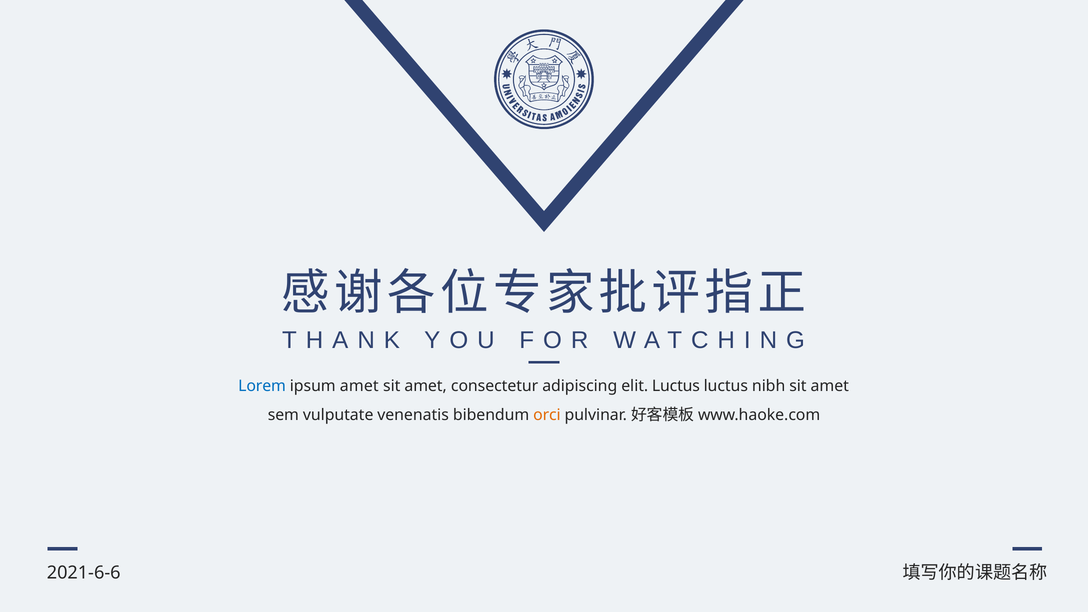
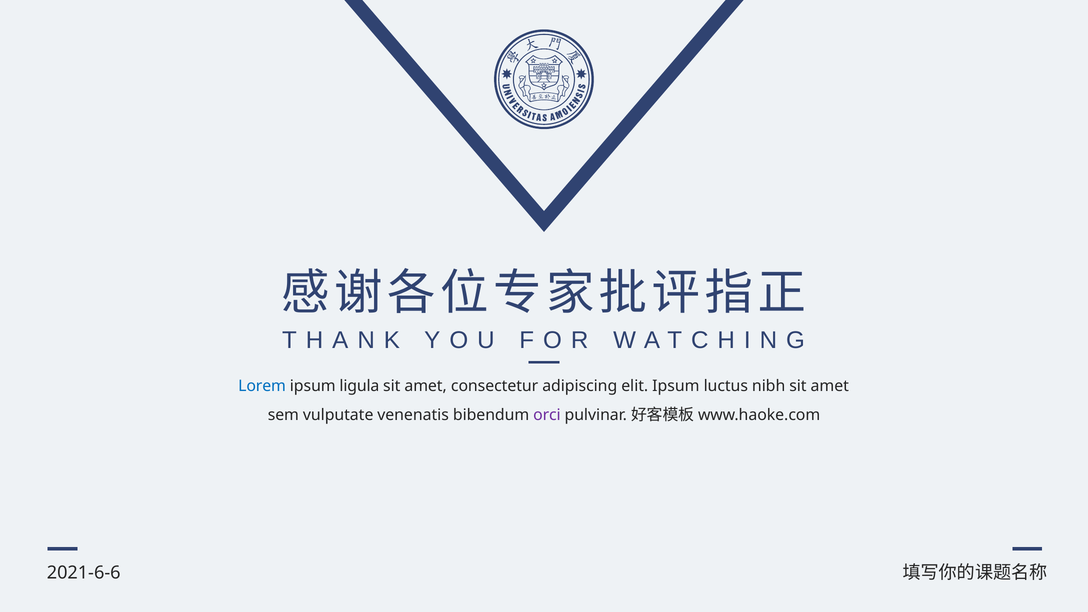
ipsum amet: amet -> ligula
elit Luctus: Luctus -> Ipsum
orci colour: orange -> purple
